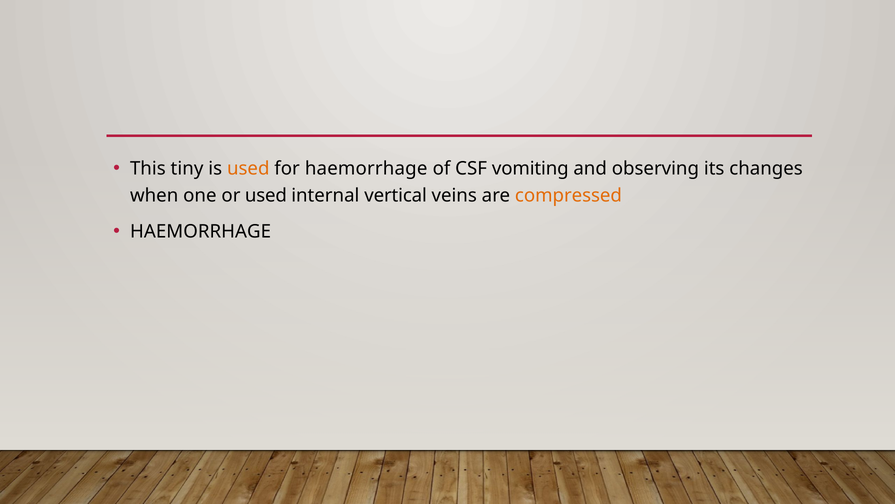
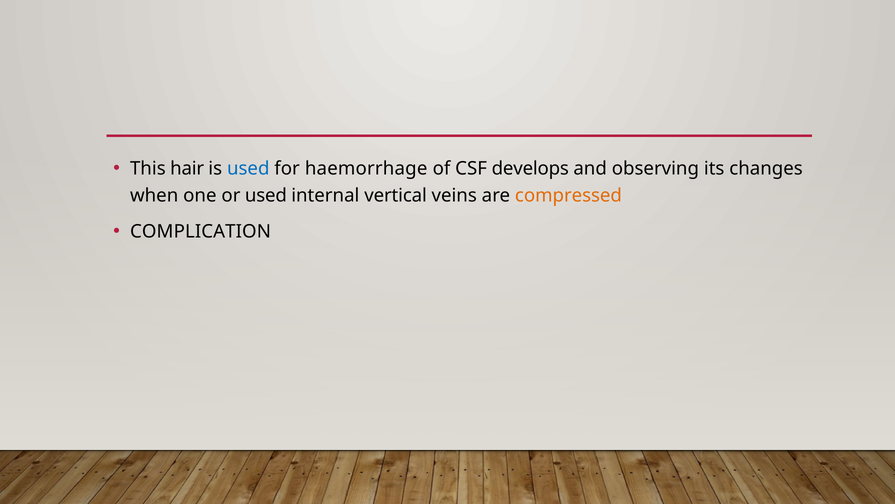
tiny: tiny -> hair
used at (248, 168) colour: orange -> blue
vomiting: vomiting -> develops
HAEMORRHAGE at (201, 231): HAEMORRHAGE -> COMPLICATION
